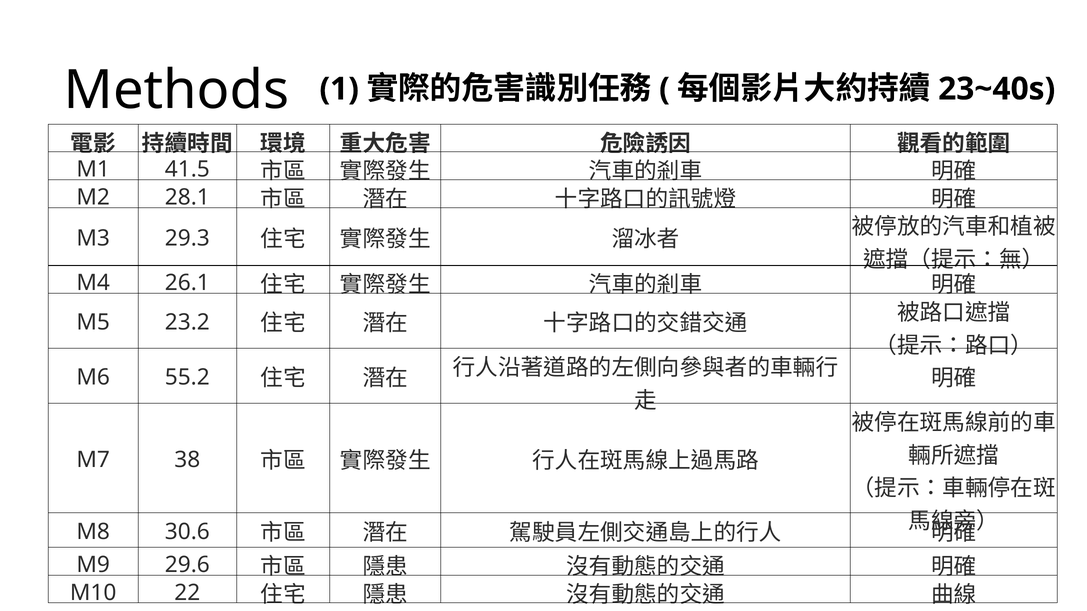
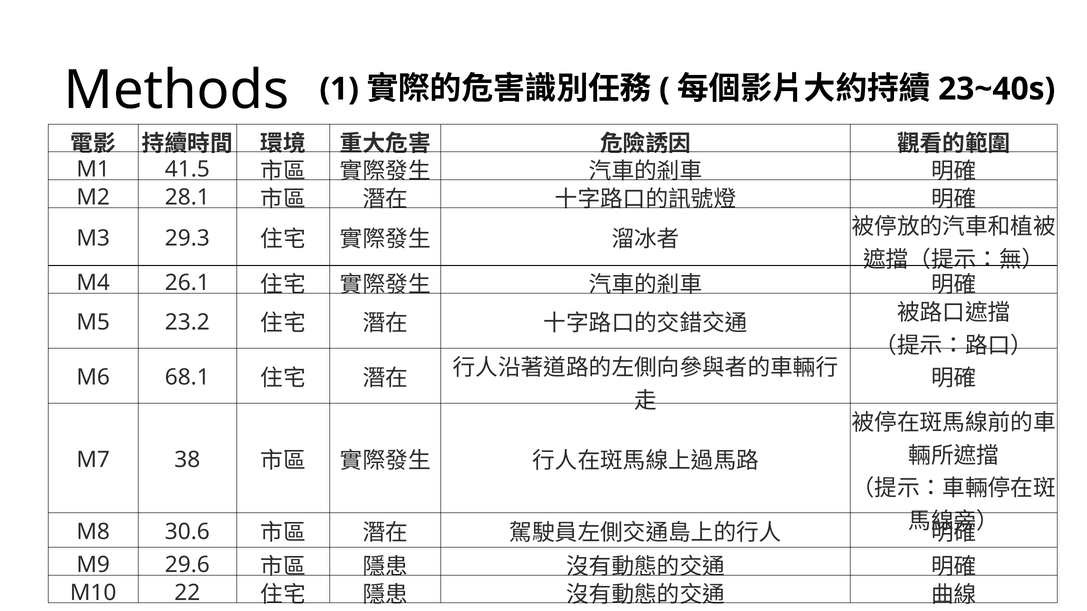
55.2: 55.2 -> 68.1
